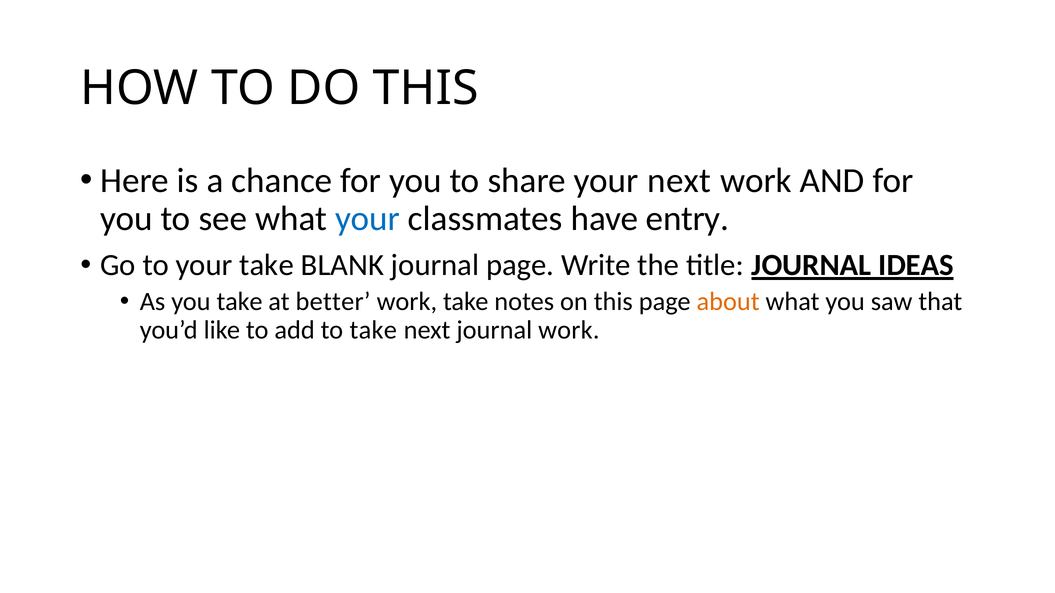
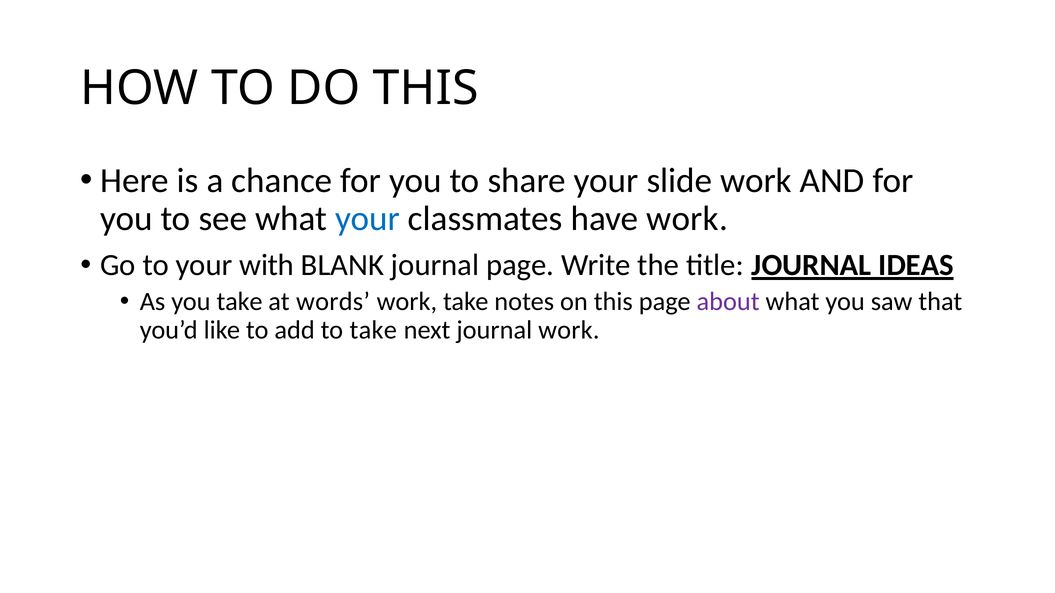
your next: next -> slide
have entry: entry -> work
your take: take -> with
better: better -> words
about colour: orange -> purple
